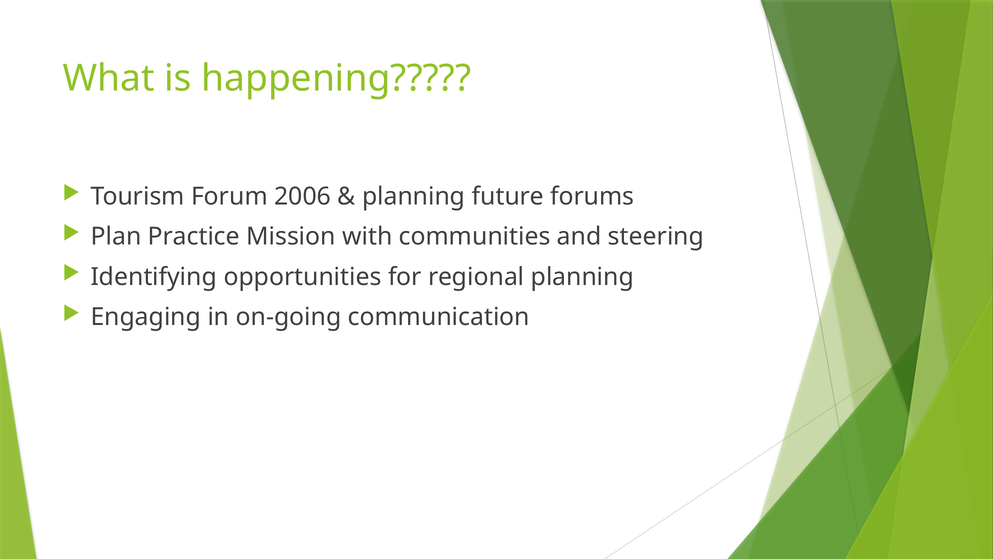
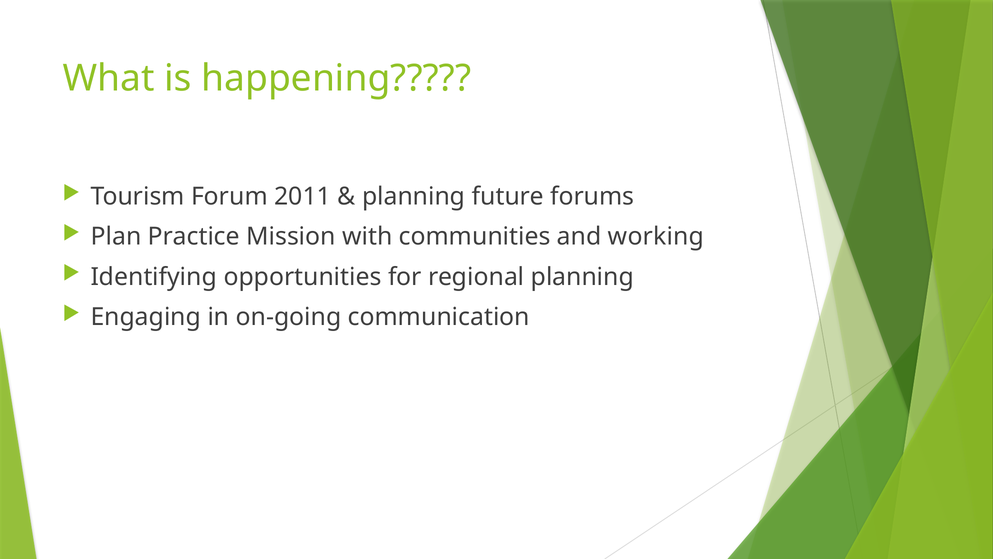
2006: 2006 -> 2011
steering: steering -> working
